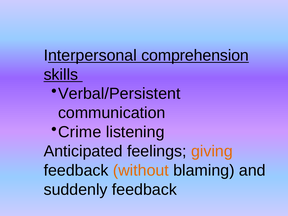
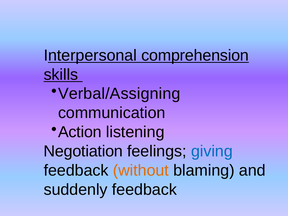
Verbal/Persistent: Verbal/Persistent -> Verbal/Assigning
Crime: Crime -> Action
Anticipated: Anticipated -> Negotiation
giving colour: orange -> blue
